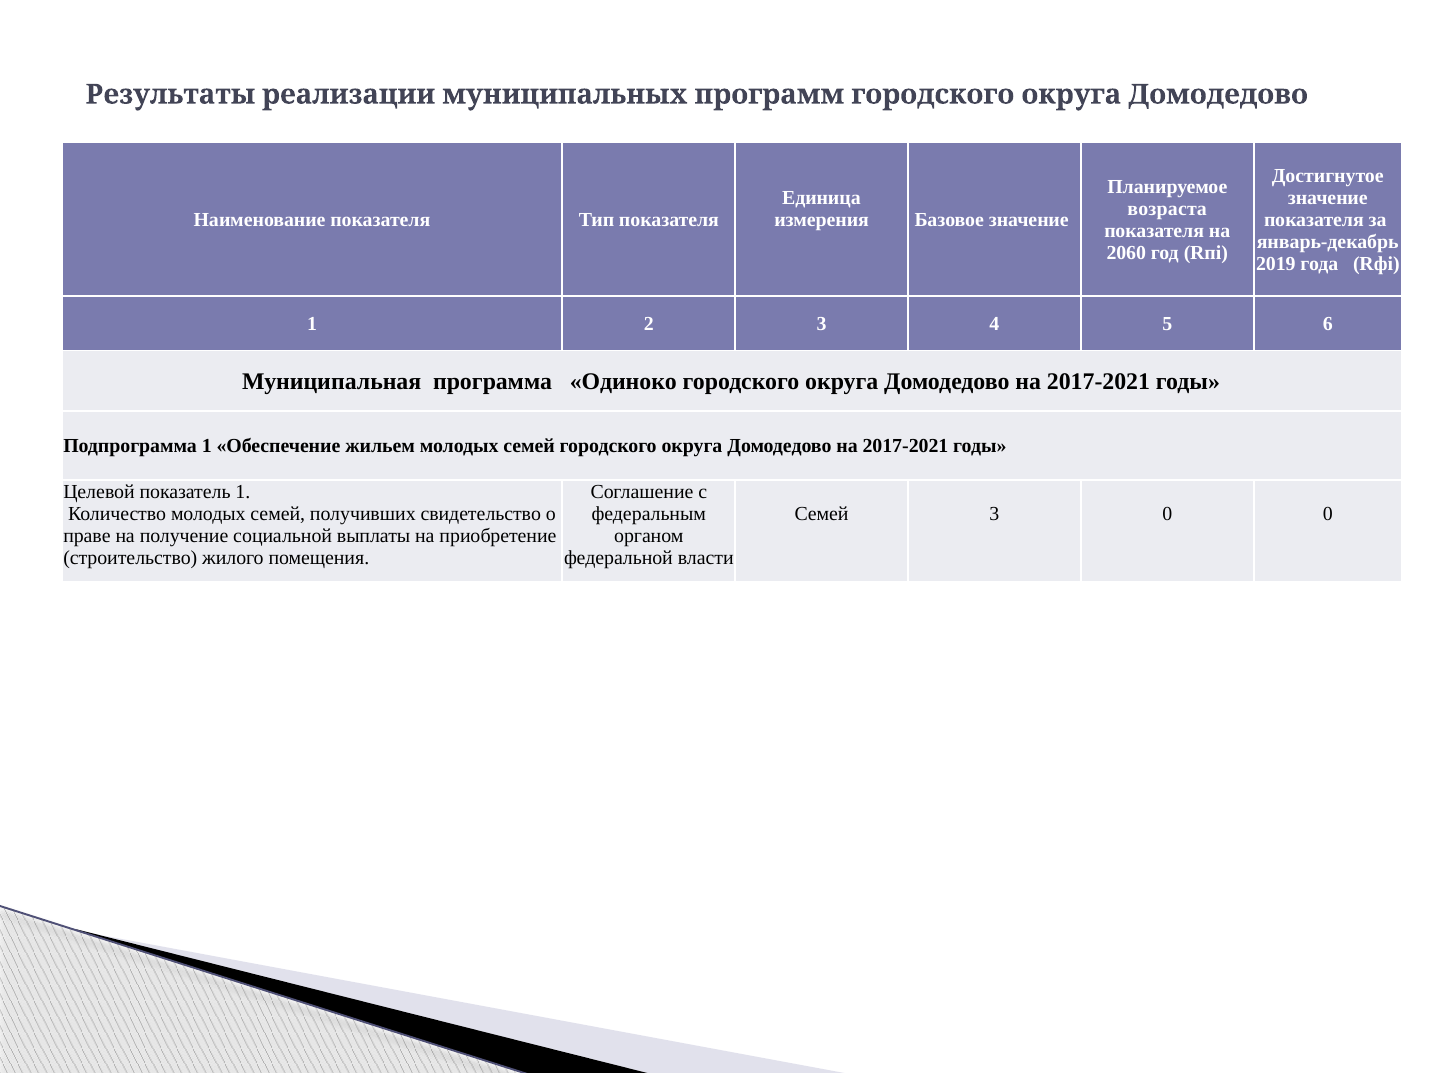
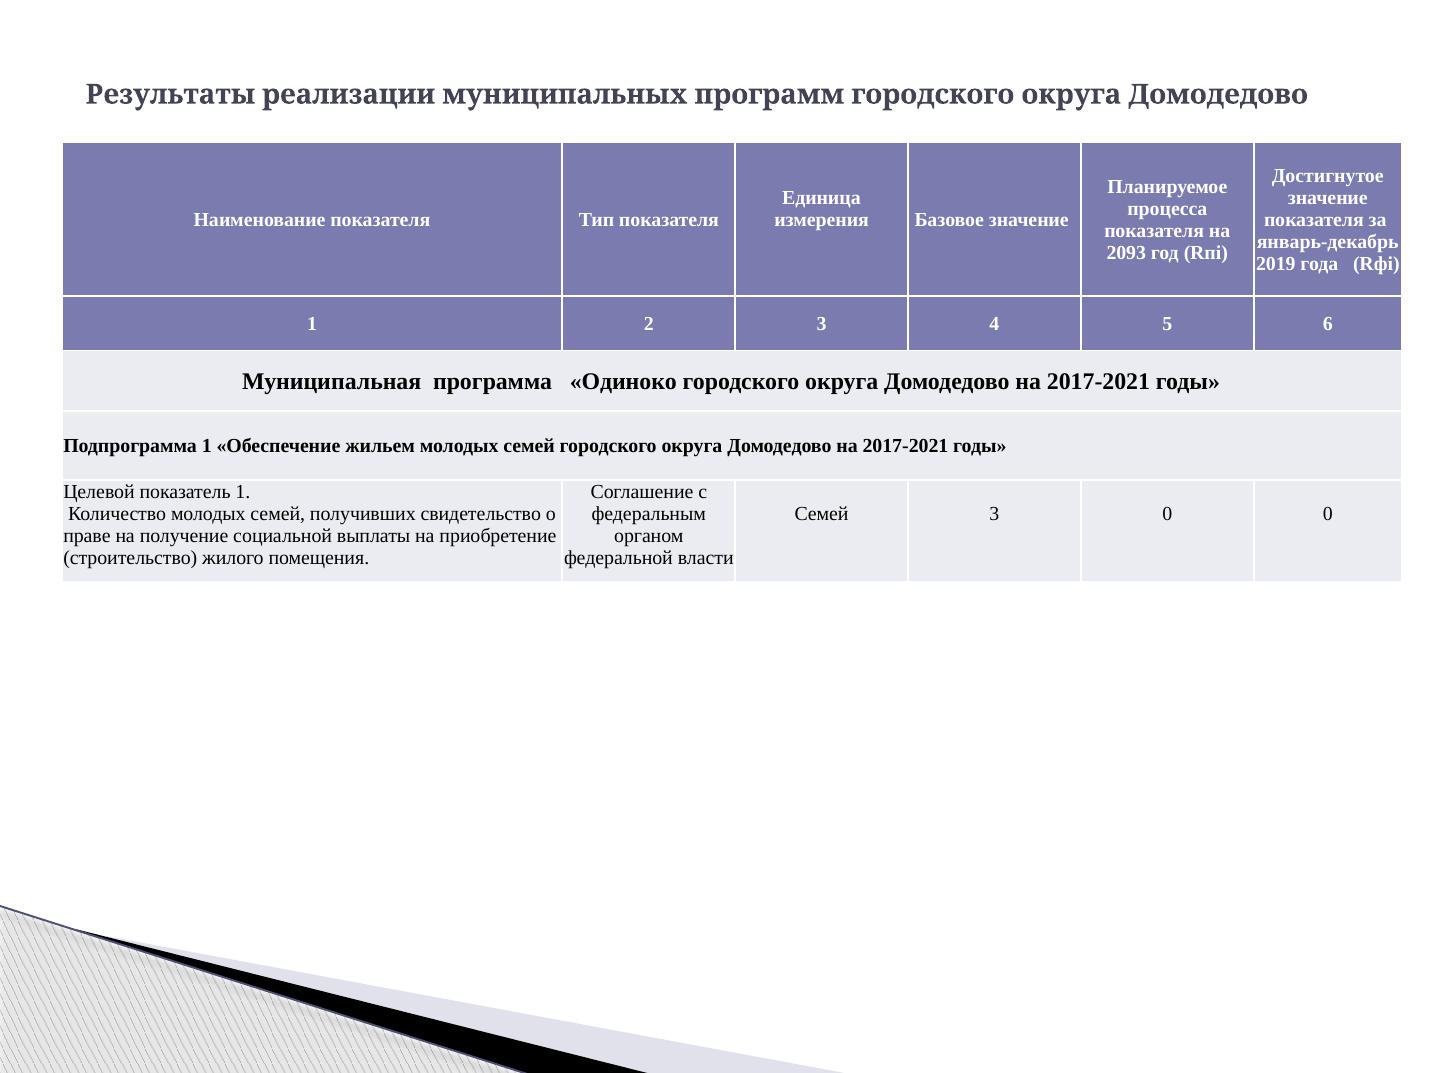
возраста: возраста -> процесса
2060: 2060 -> 2093
